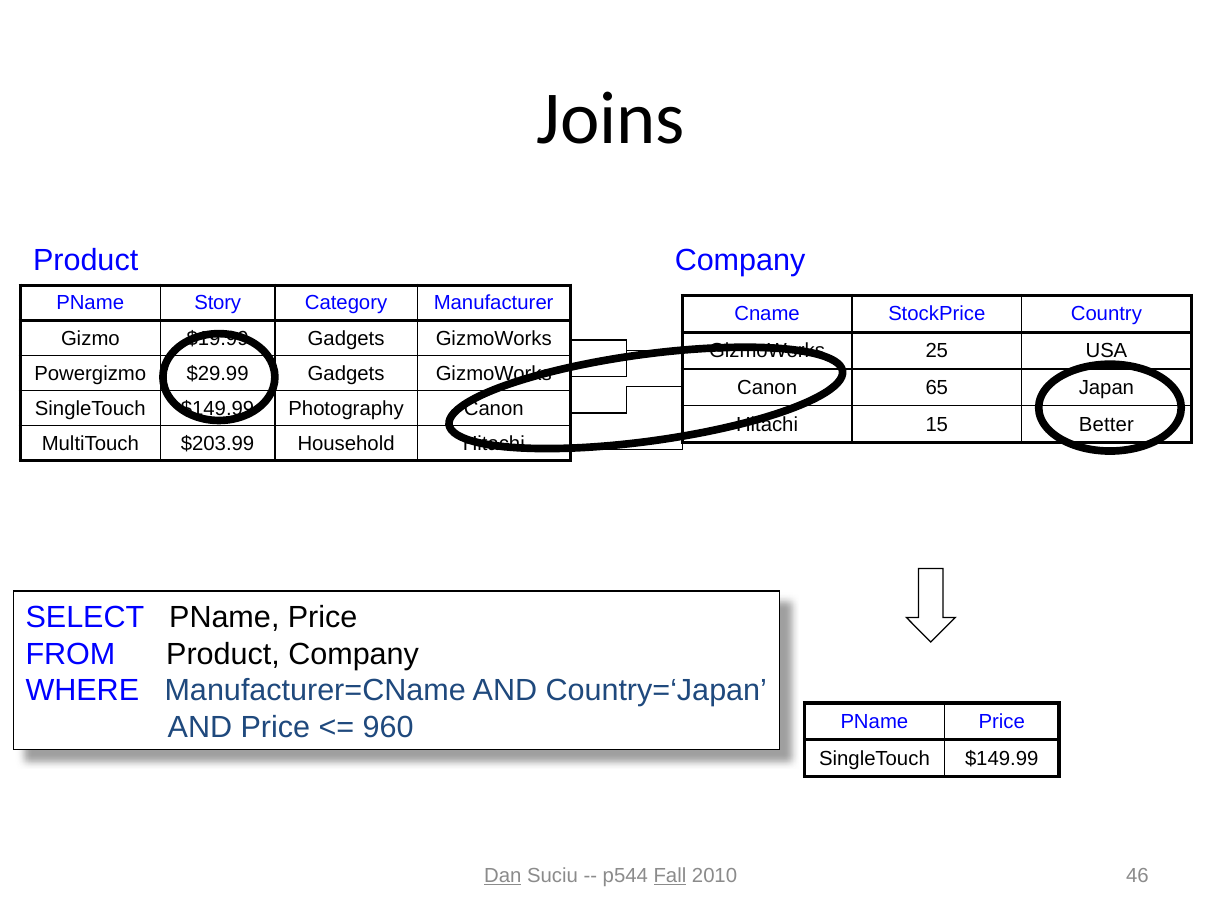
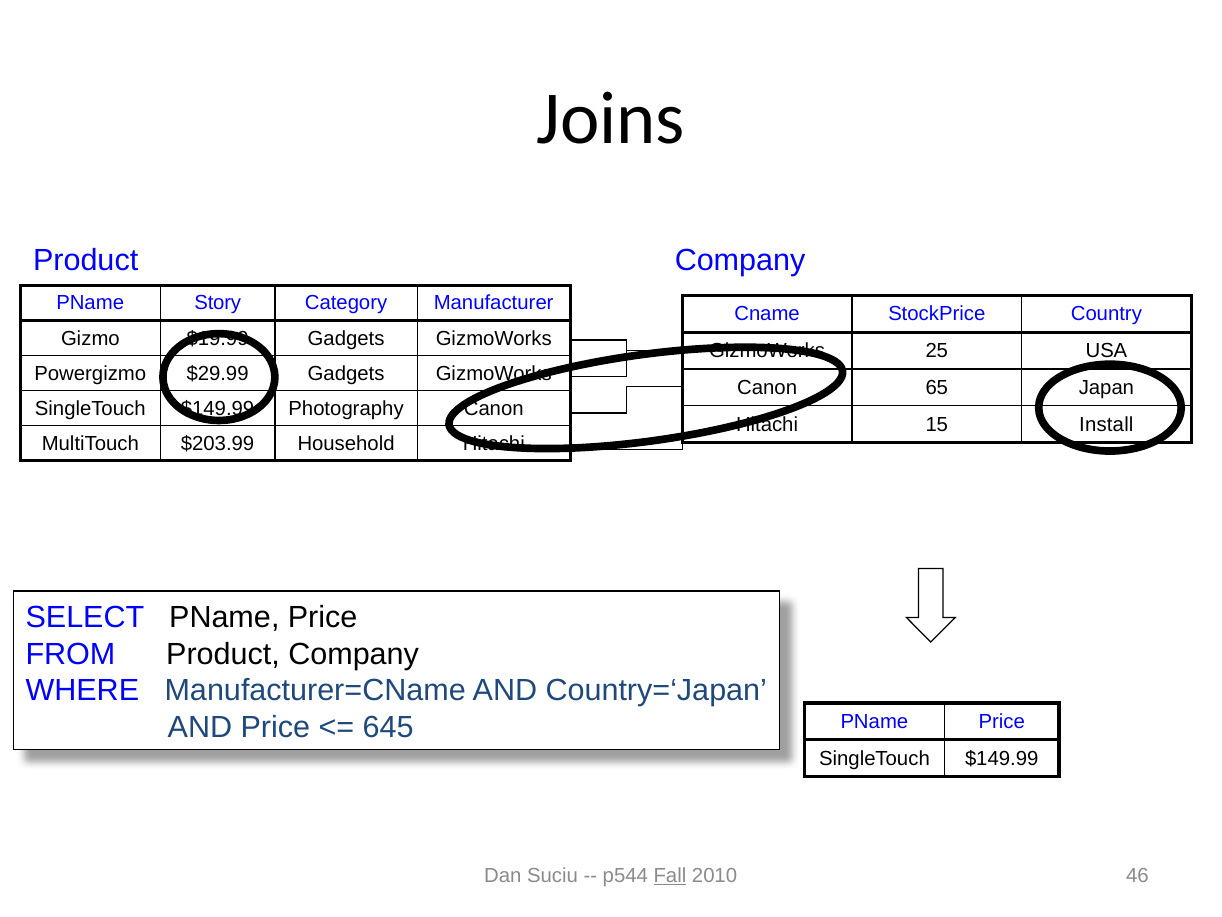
Better: Better -> Install
960: 960 -> 645
Dan underline: present -> none
